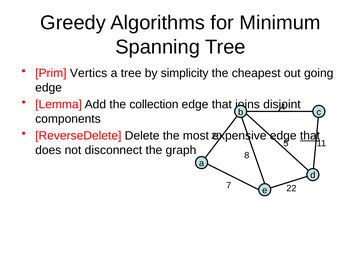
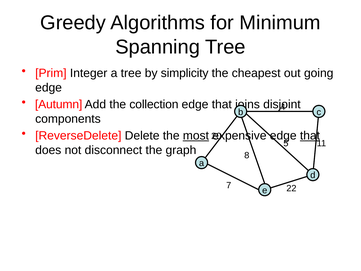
Vertics: Vertics -> Integer
Lemma: Lemma -> Autumn
most underline: none -> present
